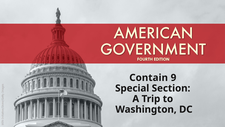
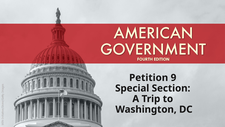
Contain: Contain -> Petition
